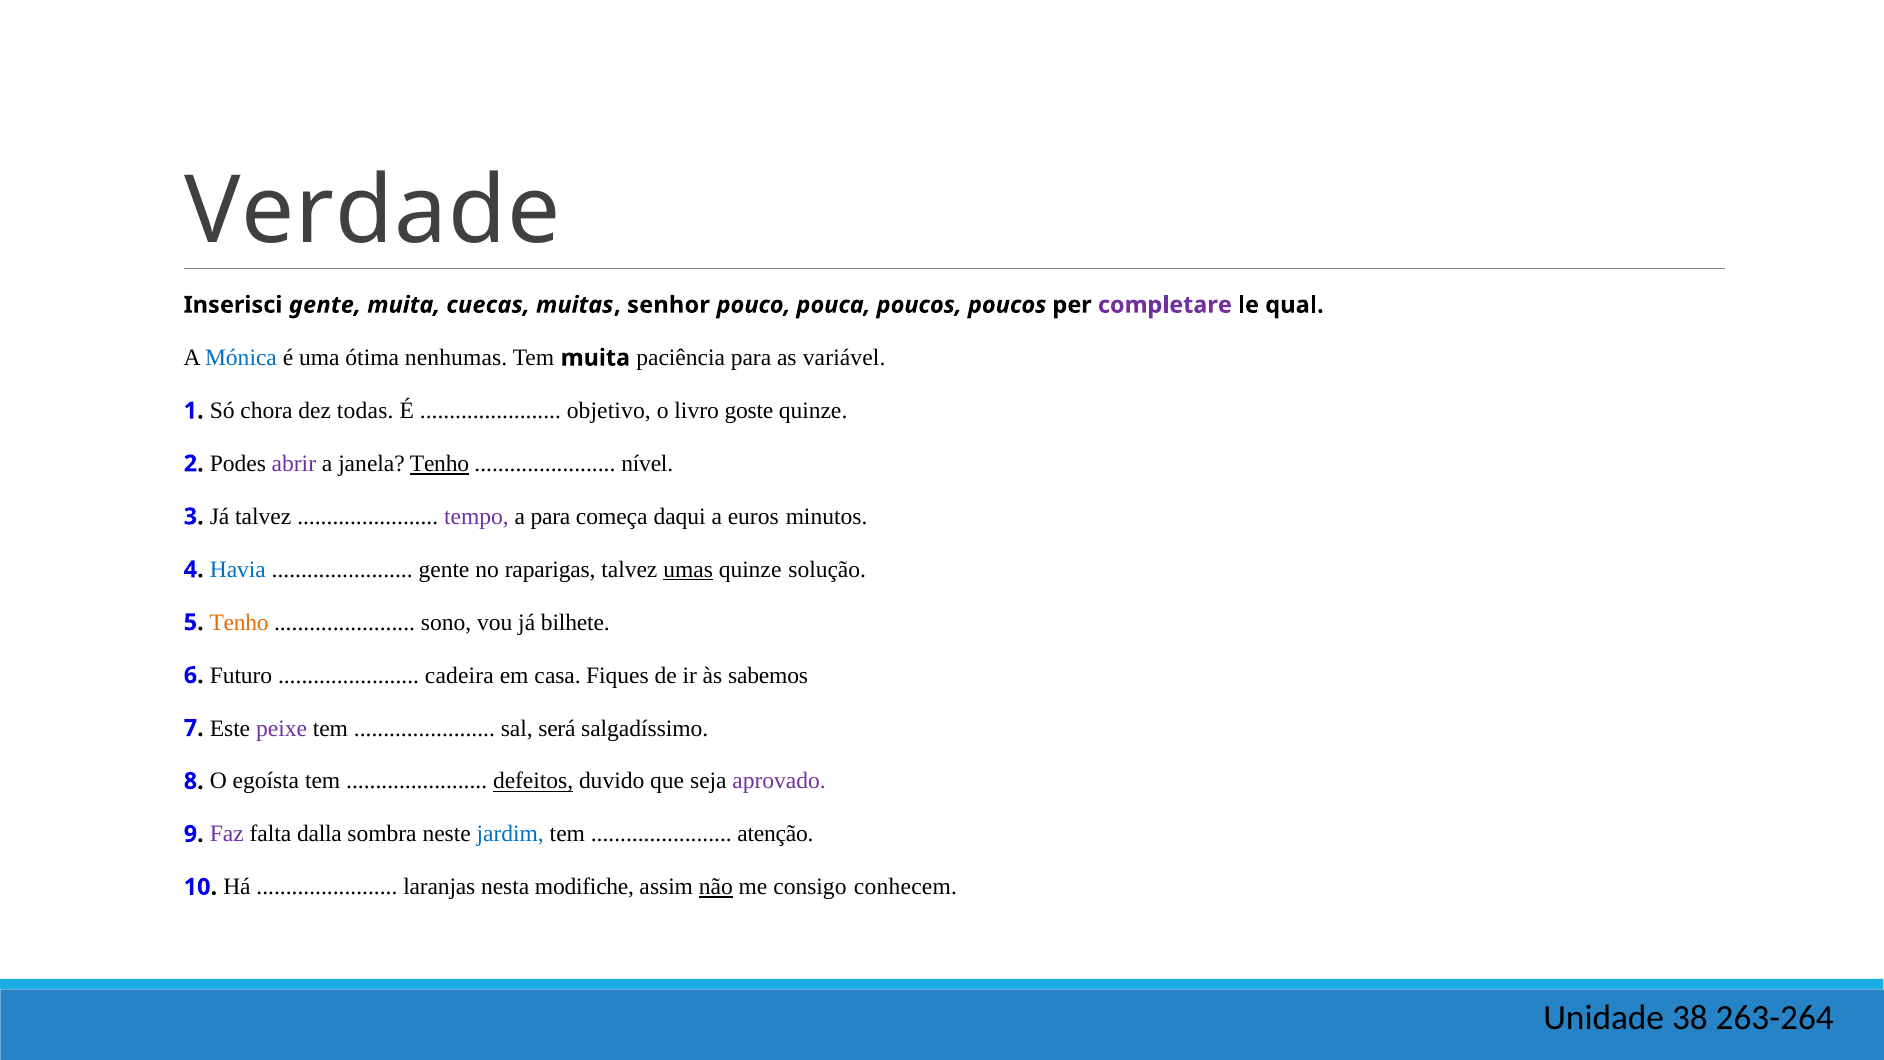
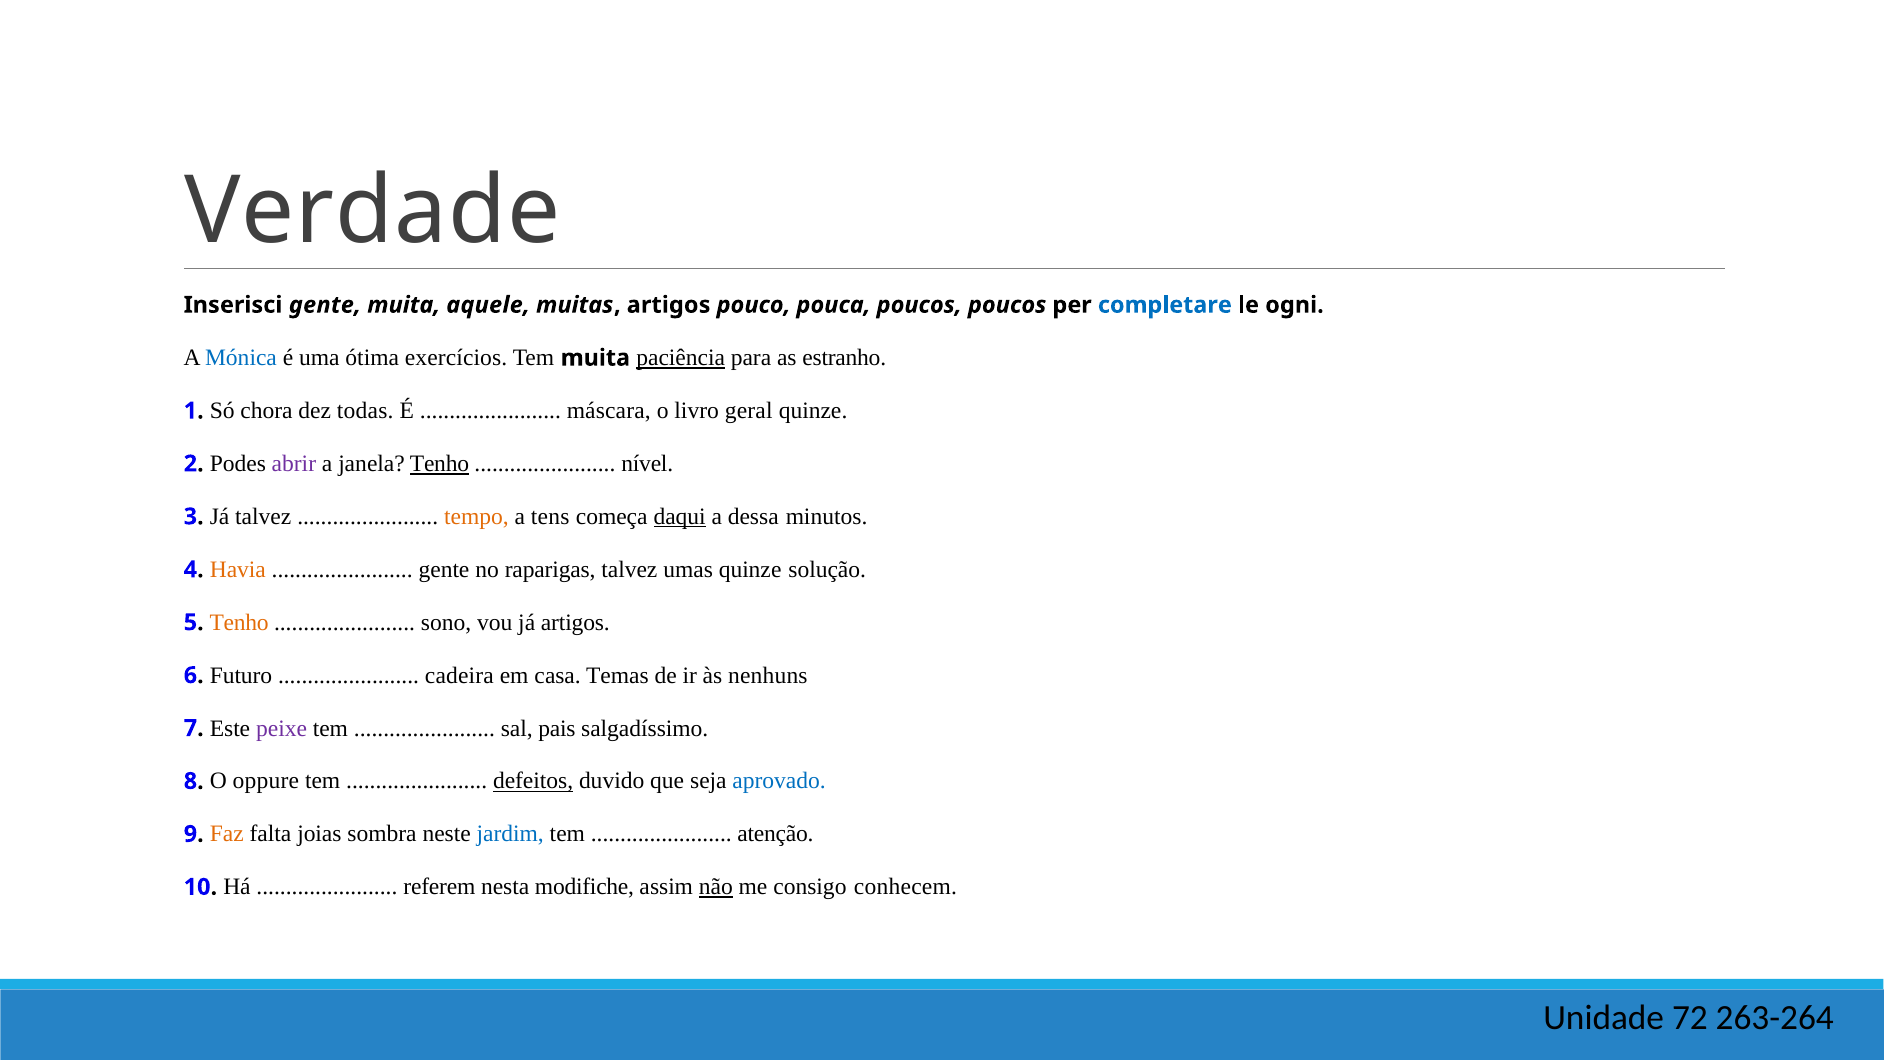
cuecas: cuecas -> aquele
muitas senhor: senhor -> artigos
completare colour: purple -> blue
qual: qual -> ogni
nenhumas: nenhumas -> exercícios
paciência underline: none -> present
variável: variável -> estranho
objetivo: objetivo -> máscara
goste: goste -> geral
tempo colour: purple -> orange
a para: para -> tens
daqui underline: none -> present
euros: euros -> dessa
Havia colour: blue -> orange
umas underline: present -> none
já bilhete: bilhete -> artigos
Fiques: Fiques -> Temas
sabemos: sabemos -> nenhuns
será: será -> pais
egoísta: egoísta -> oppure
aprovado colour: purple -> blue
Faz colour: purple -> orange
dalla: dalla -> joias
laranjas: laranjas -> referem
38: 38 -> 72
